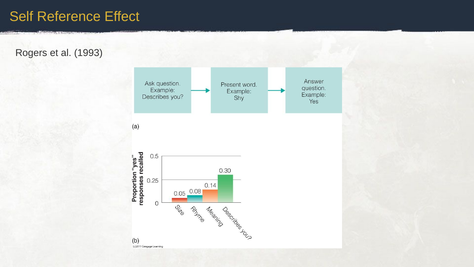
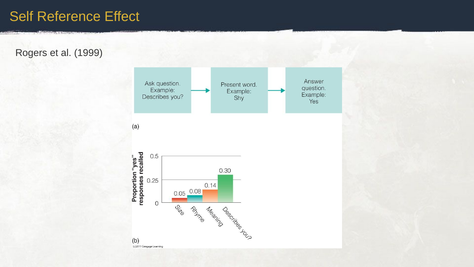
1993: 1993 -> 1999
